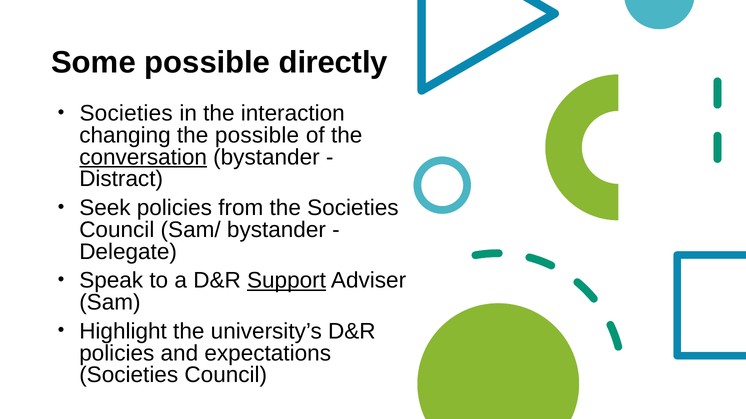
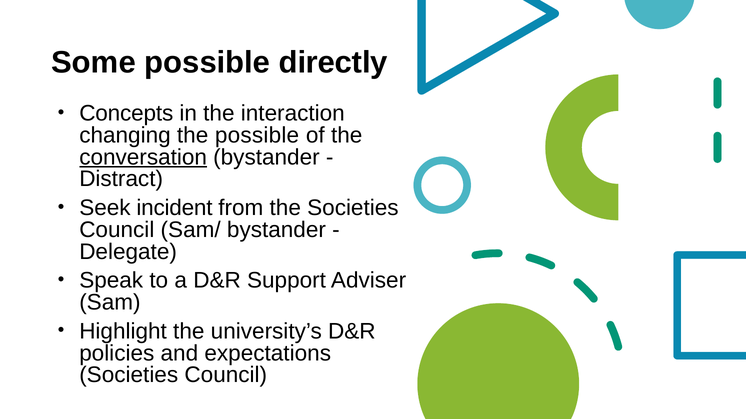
Societies at (126, 114): Societies -> Concepts
Seek policies: policies -> incident
Support underline: present -> none
